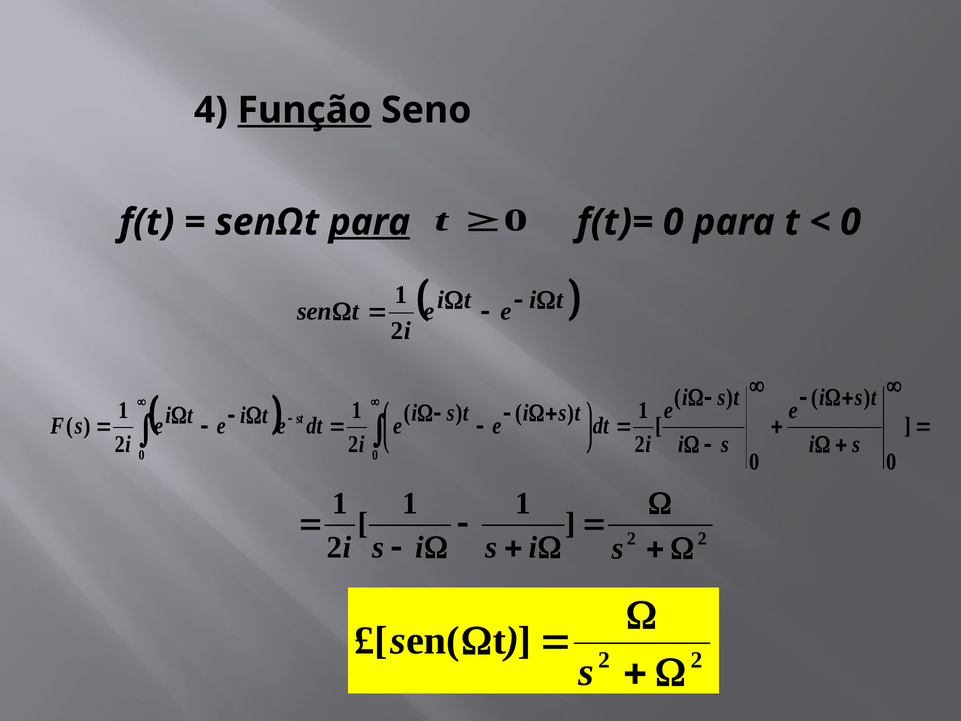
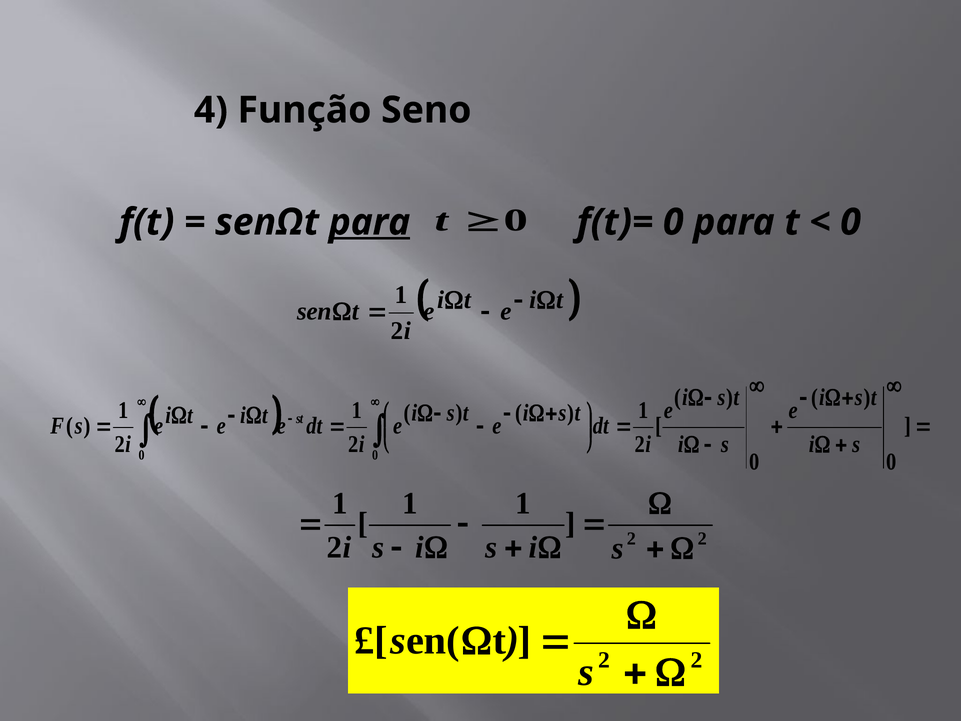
Função underline: present -> none
